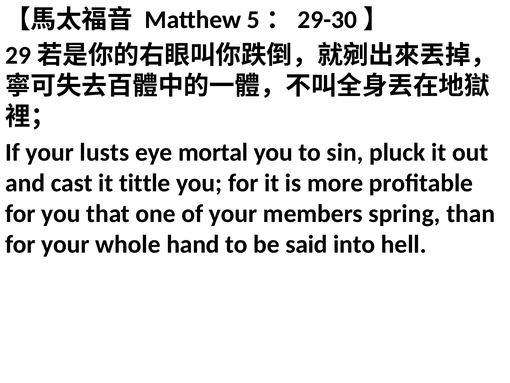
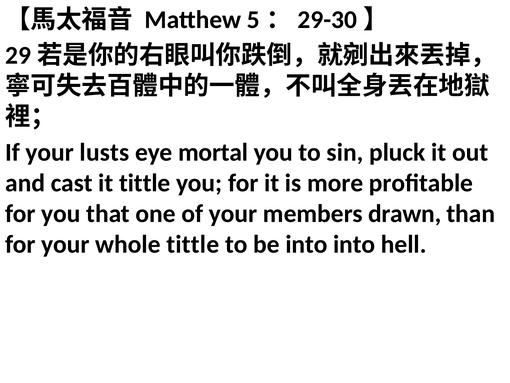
spring: spring -> drawn
whole hand: hand -> tittle
be said: said -> into
